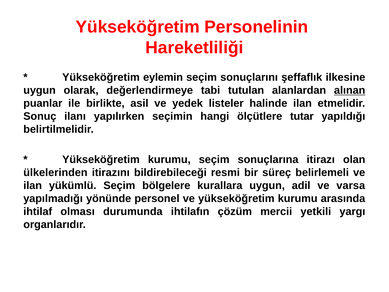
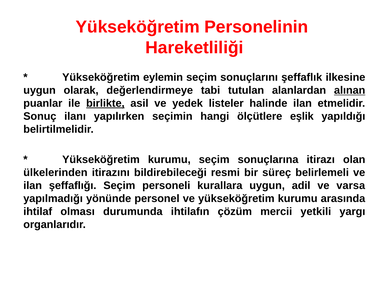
birlikte underline: none -> present
tutar: tutar -> eşlik
yükümlü: yükümlü -> şeffaflığı
bölgelere: bölgelere -> personeli
